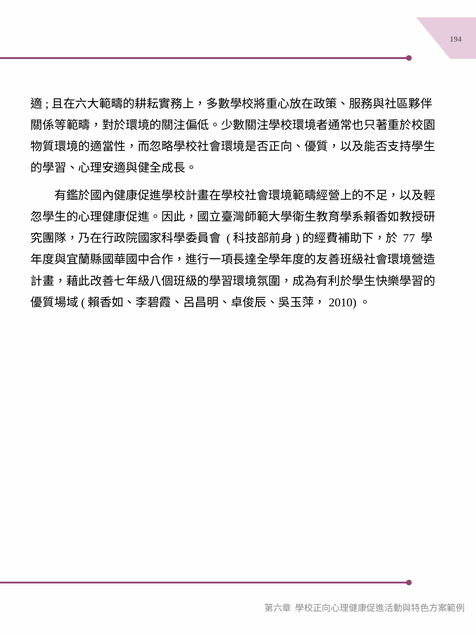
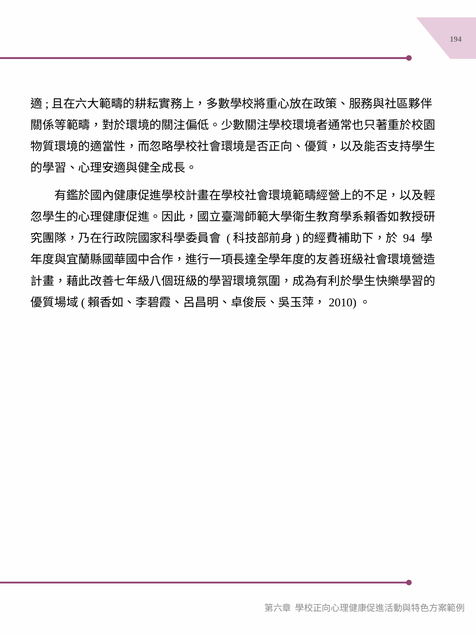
77: 77 -> 94
